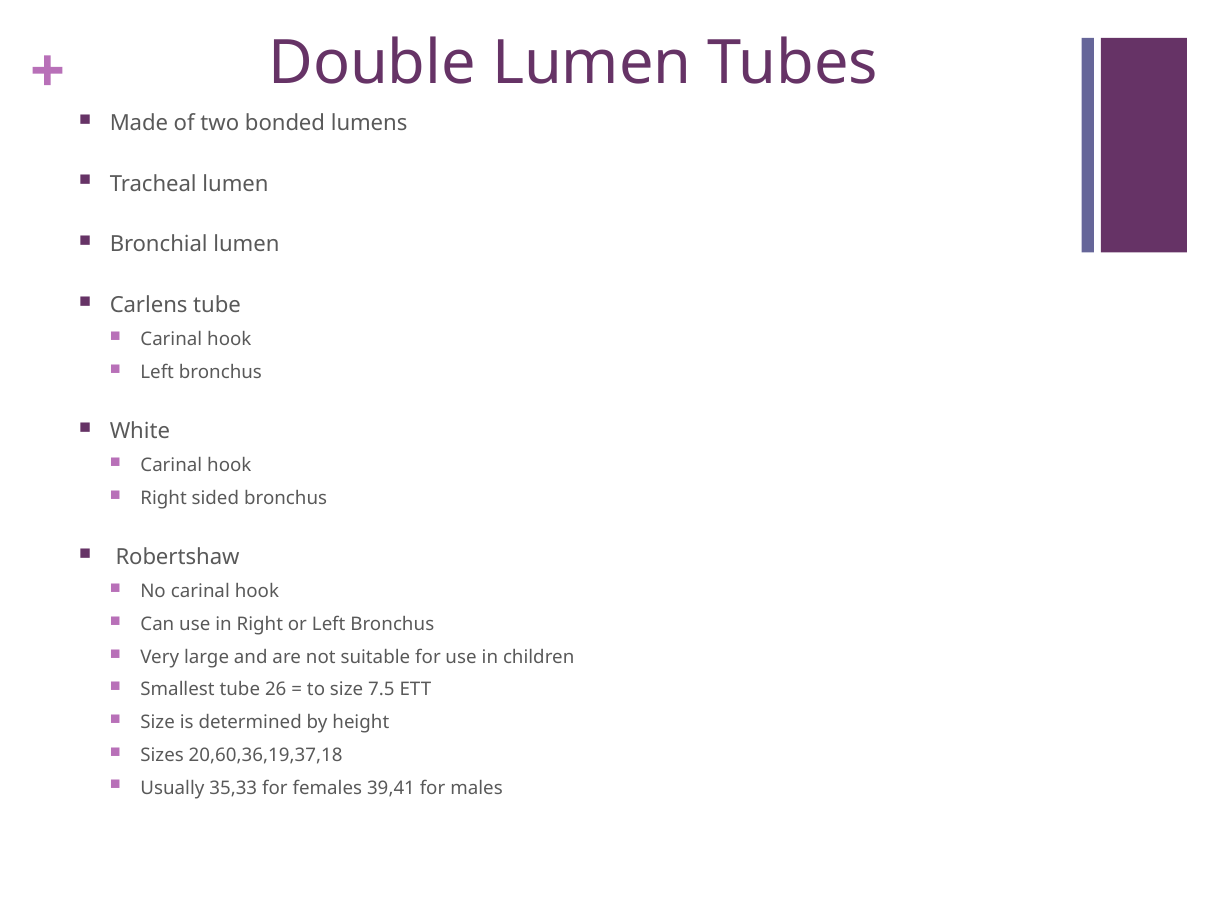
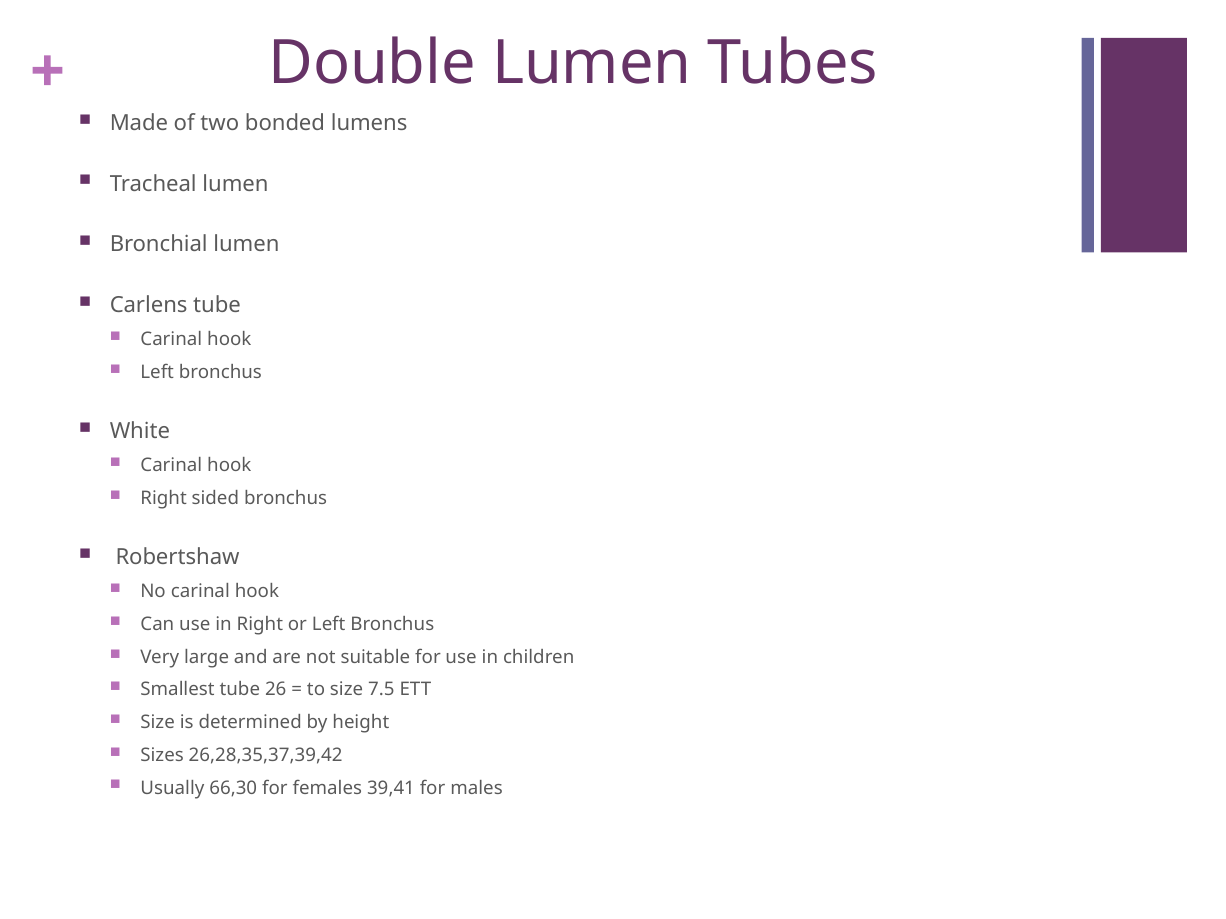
20,60,36,19,37,18: 20,60,36,19,37,18 -> 26,28,35,37,39,42
35,33: 35,33 -> 66,30
